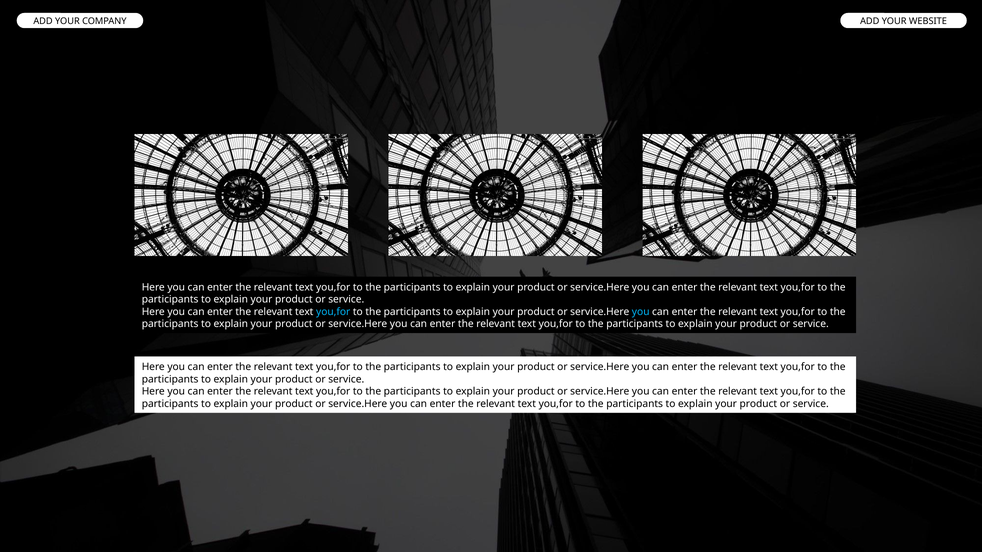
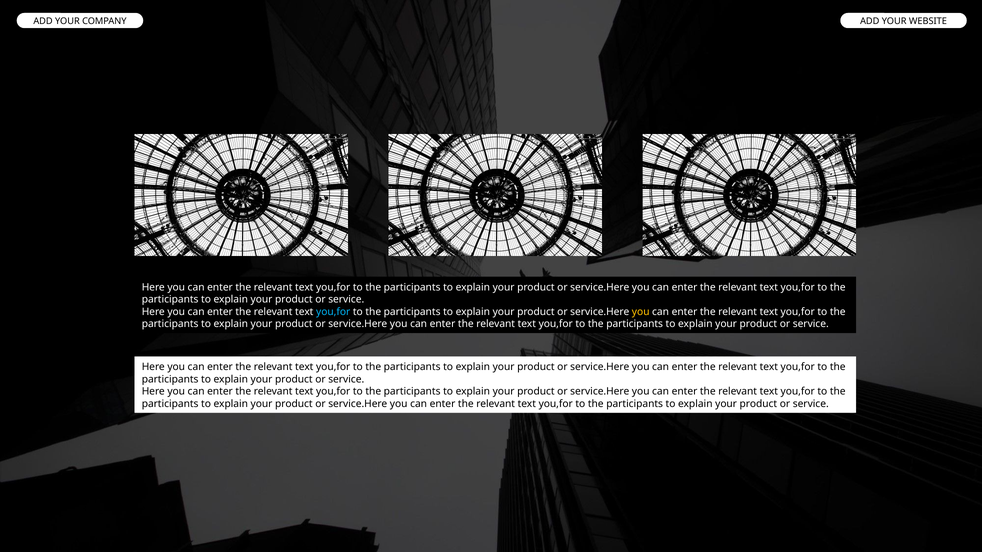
you at (641, 311) colour: light blue -> yellow
